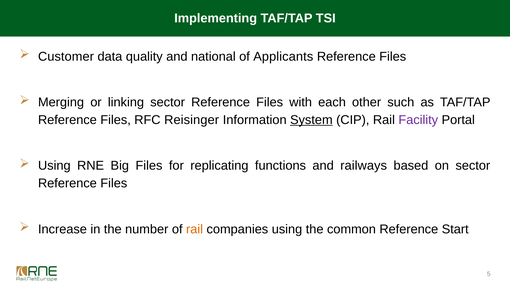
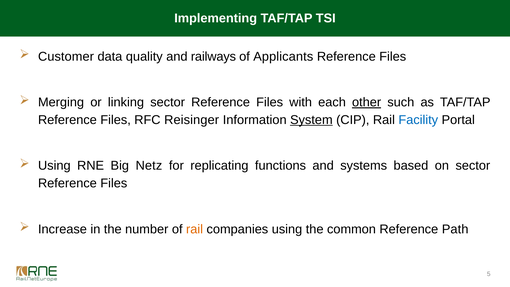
national: national -> railways
other underline: none -> present
Facility colour: purple -> blue
Big Files: Files -> Netz
railways: railways -> systems
Start: Start -> Path
